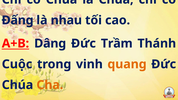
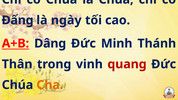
nhau: nhau -> ngày
Trầm: Trầm -> Minh
Cuộc: Cuộc -> Thân
quang colour: orange -> red
